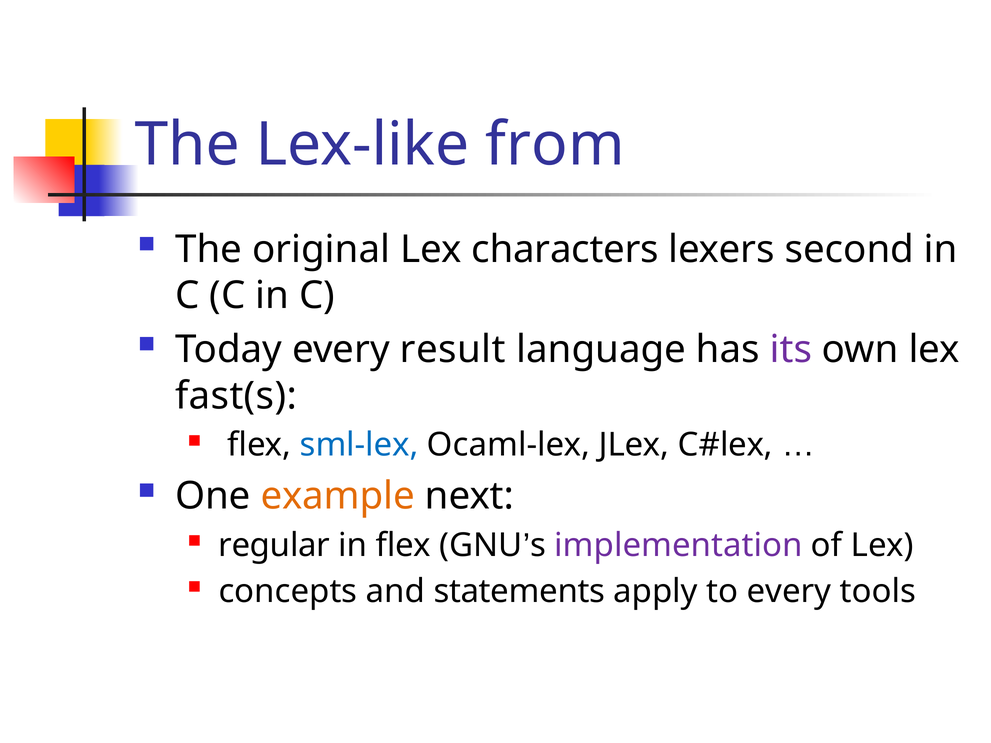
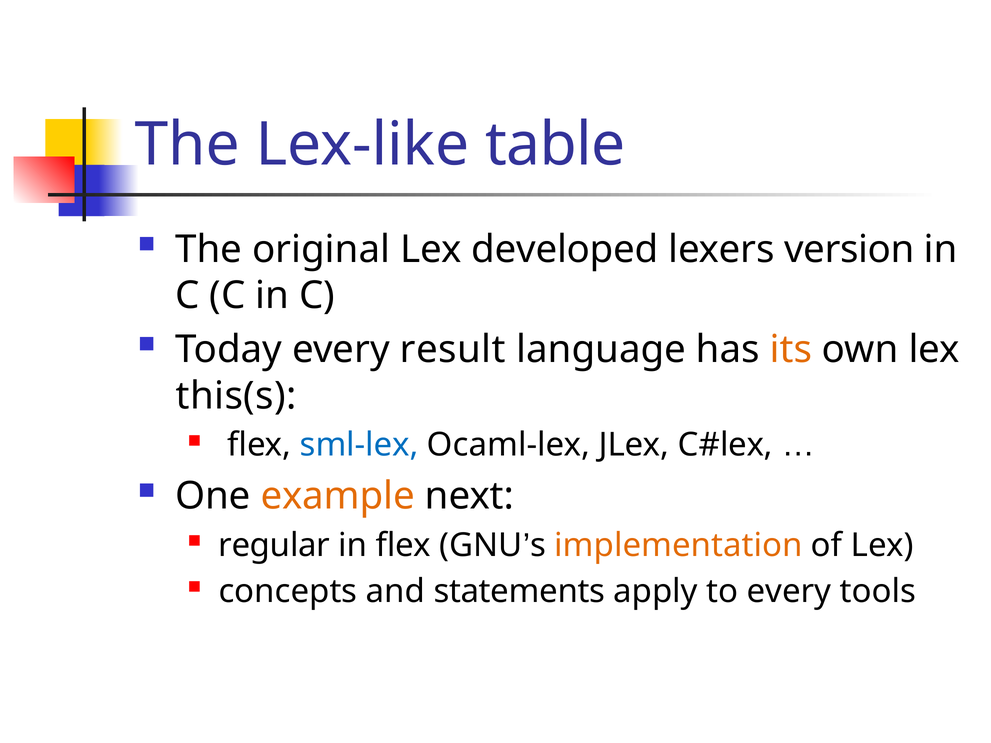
from: from -> table
characters: characters -> developed
second: second -> version
its colour: purple -> orange
fast(s: fast(s -> this(s
implementation colour: purple -> orange
